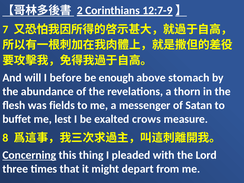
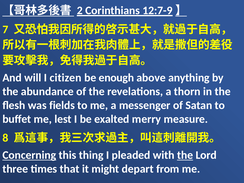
before: before -> citizen
stomach: stomach -> anything
crows: crows -> merry
the at (185, 155) underline: none -> present
